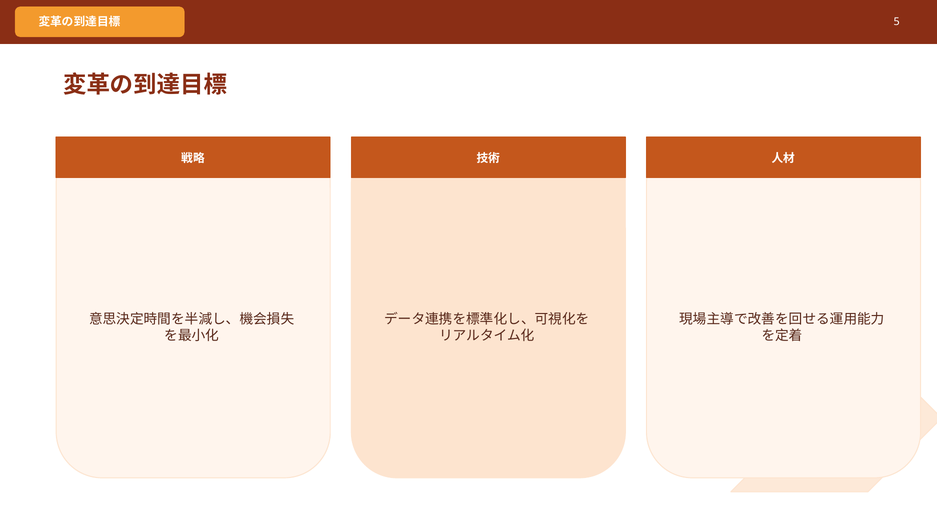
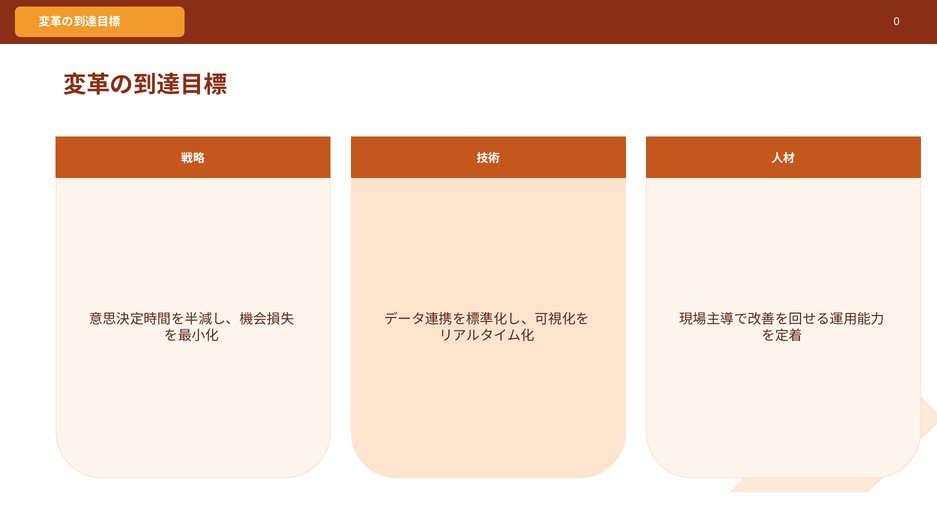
5: 5 -> 0
